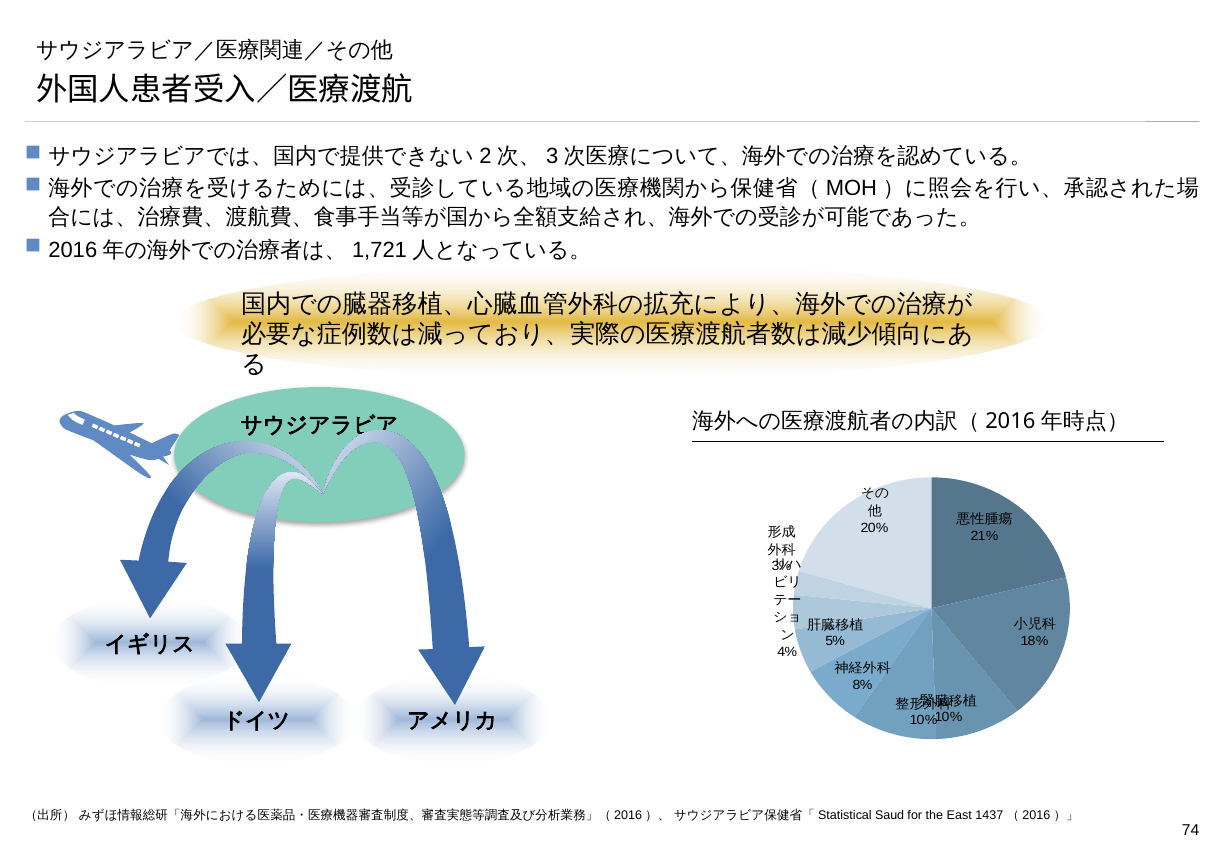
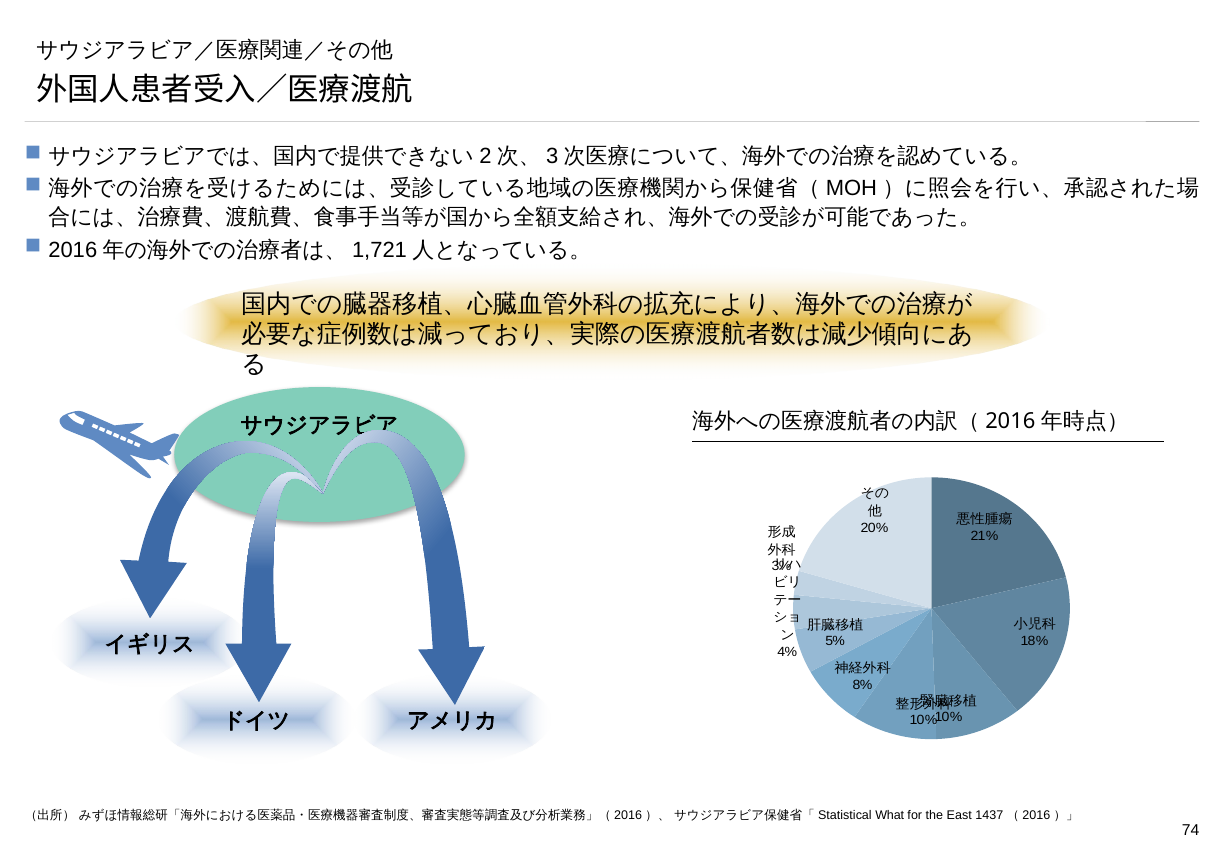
Saud: Saud -> What
